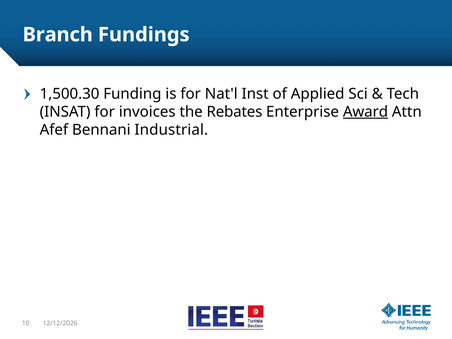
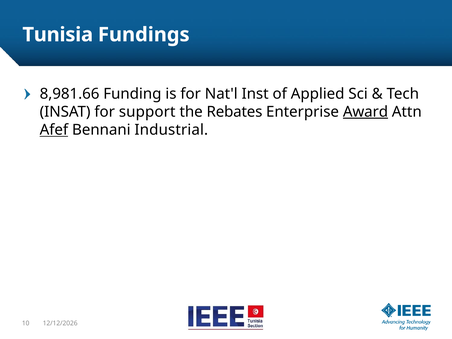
Branch: Branch -> Tunisia
1,500.30: 1,500.30 -> 8,981.66
invoices: invoices -> support
Afef underline: none -> present
